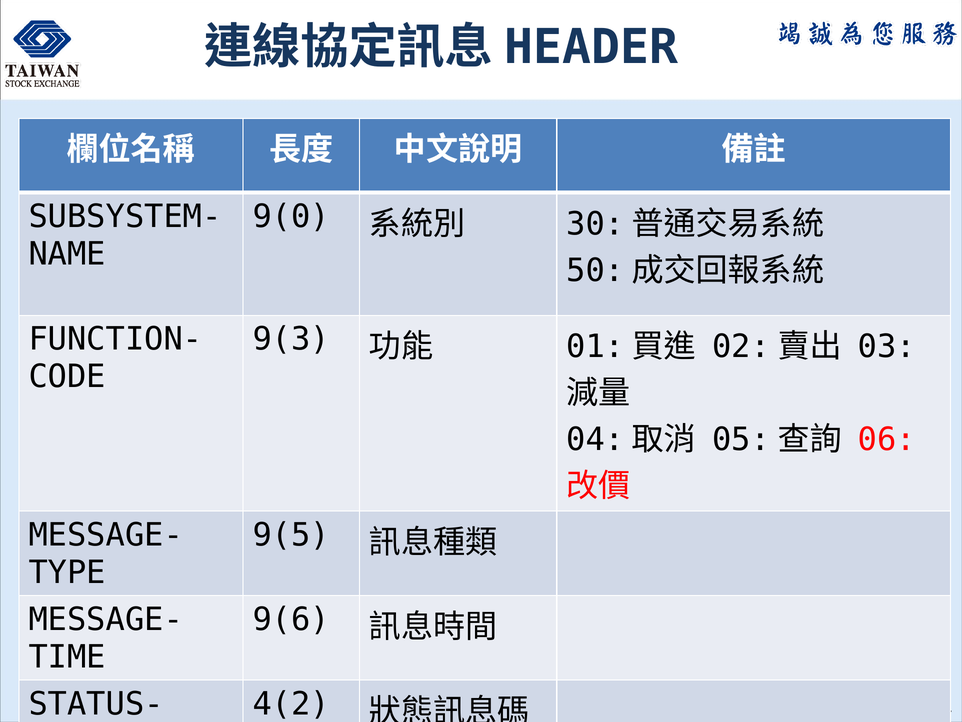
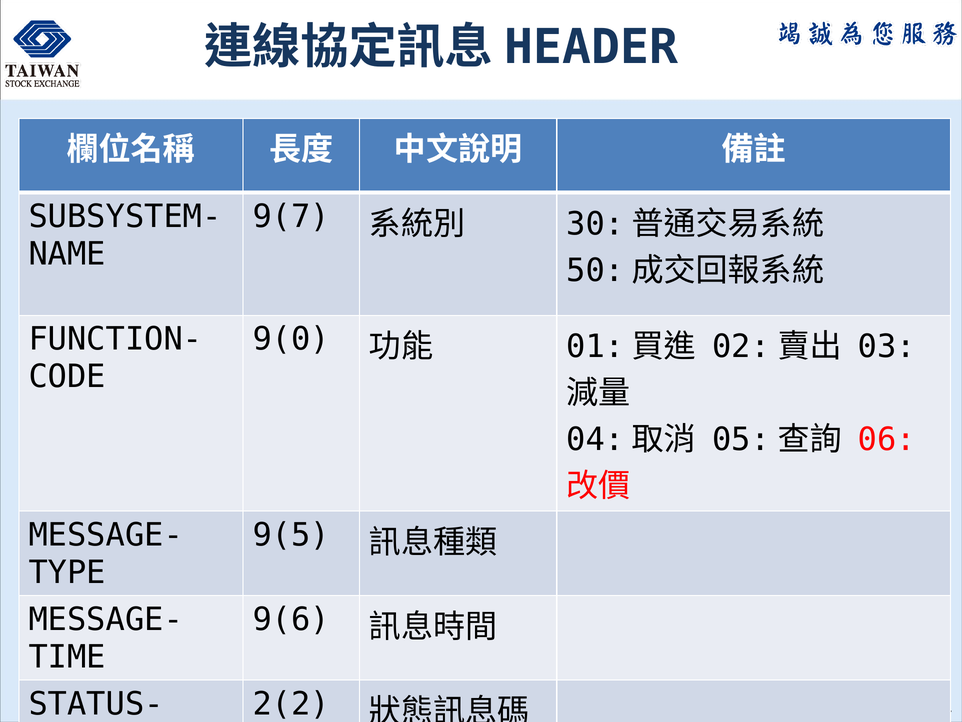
9(0: 9(0 -> 9(7
9(3: 9(3 -> 9(0
4(2: 4(2 -> 2(2
